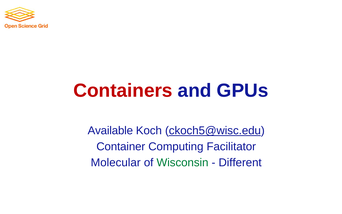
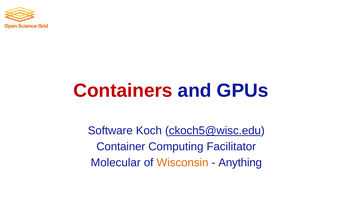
Available: Available -> Software
Wisconsin colour: green -> orange
Different: Different -> Anything
